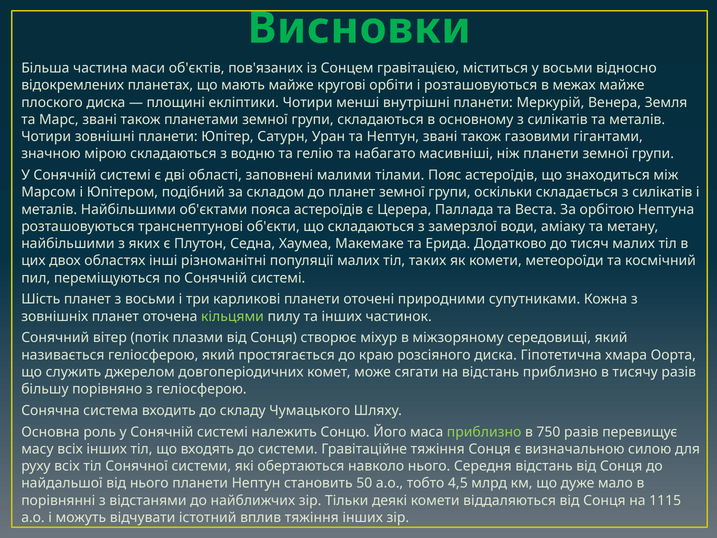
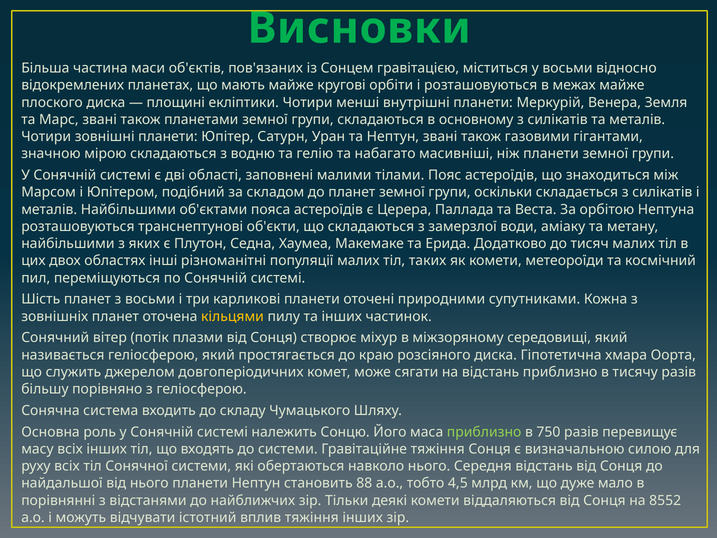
кільцями colour: light green -> yellow
50: 50 -> 88
1115: 1115 -> 8552
